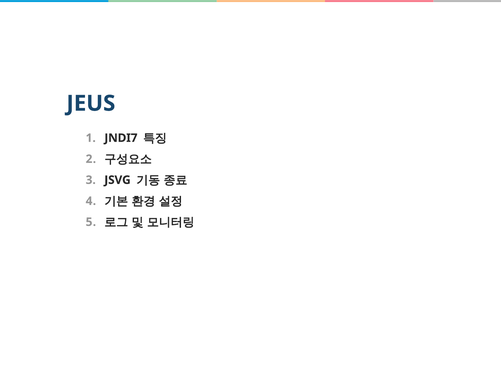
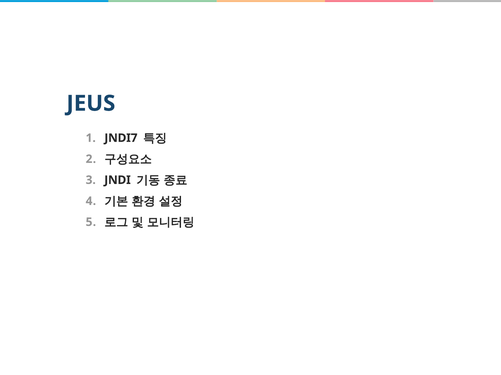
JSVG: JSVG -> JNDI
